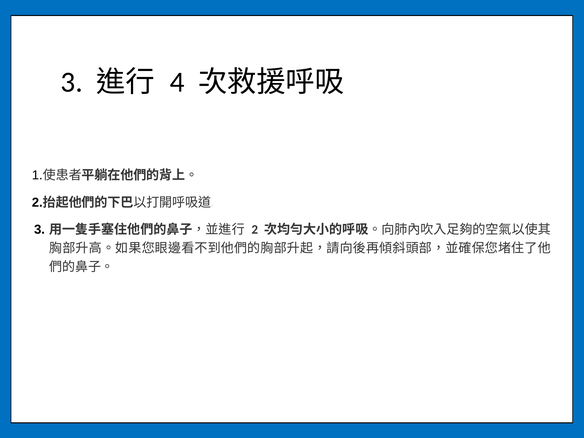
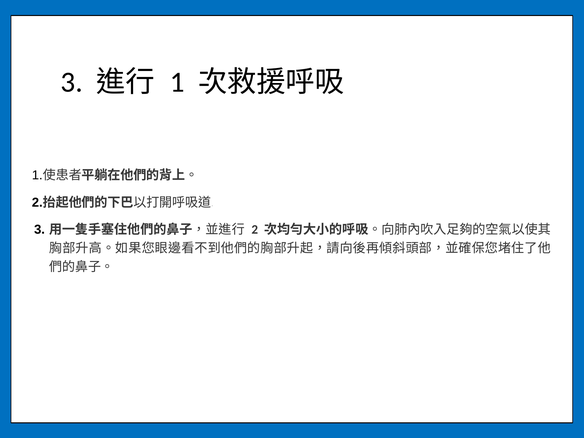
4: 4 -> 1
